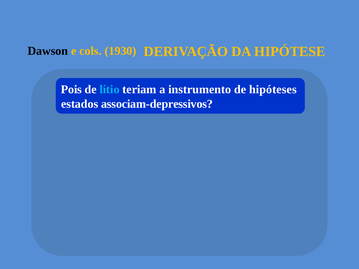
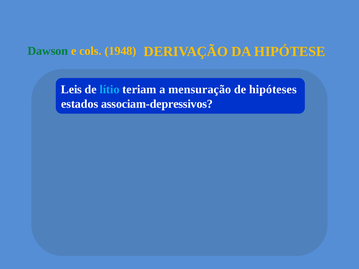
Dawson colour: black -> green
1930: 1930 -> 1948
Pois: Pois -> Leis
instrumento: instrumento -> mensuração
